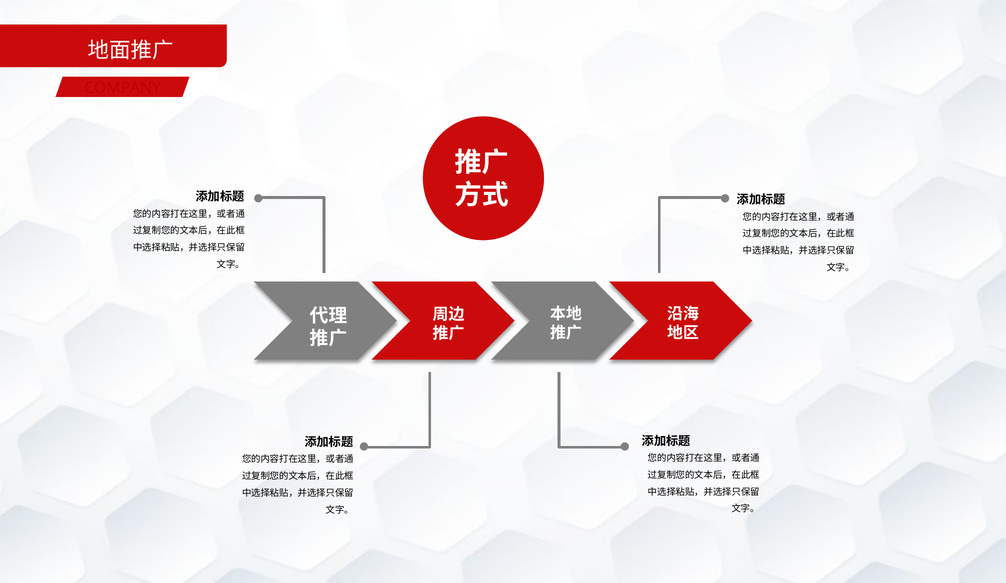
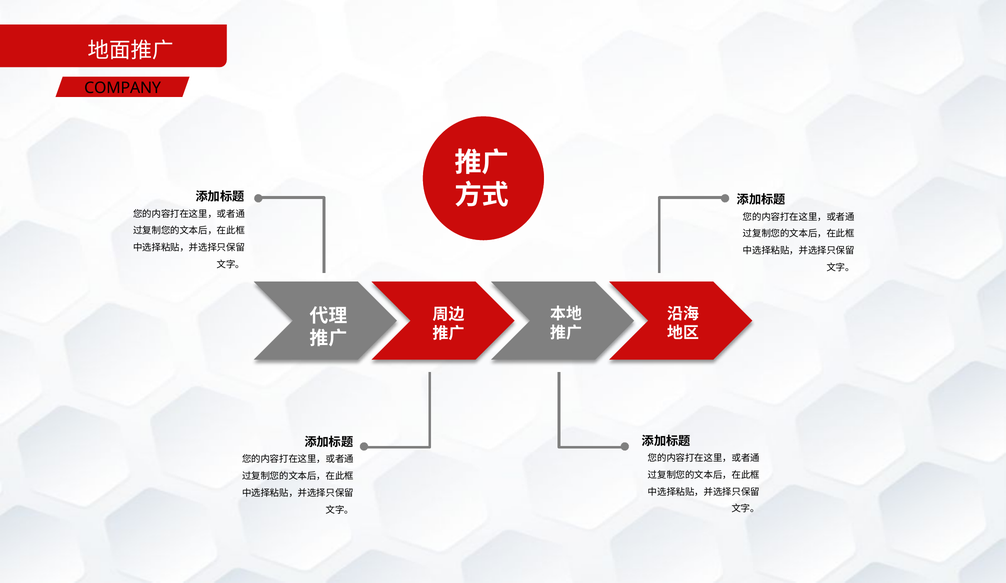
COMPANY colour: red -> black
